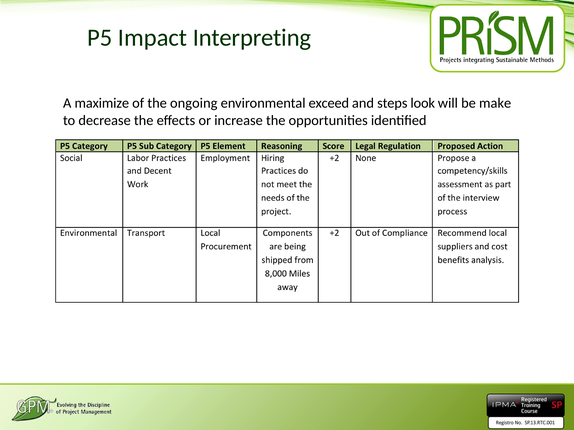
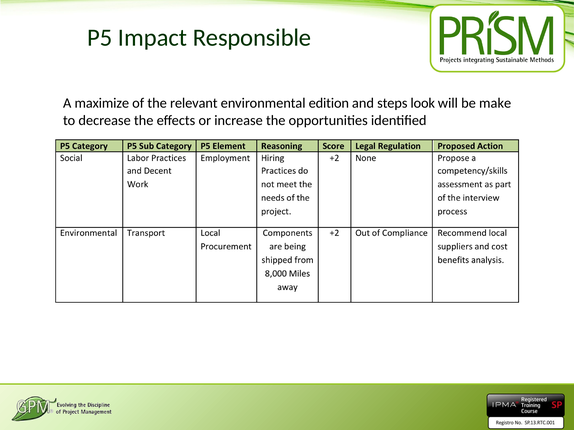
Interpreting: Interpreting -> Responsible
ongoing: ongoing -> relevant
exceed: exceed -> edition
